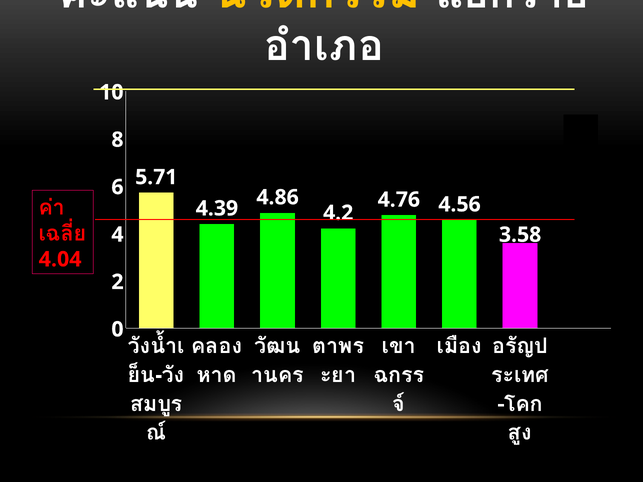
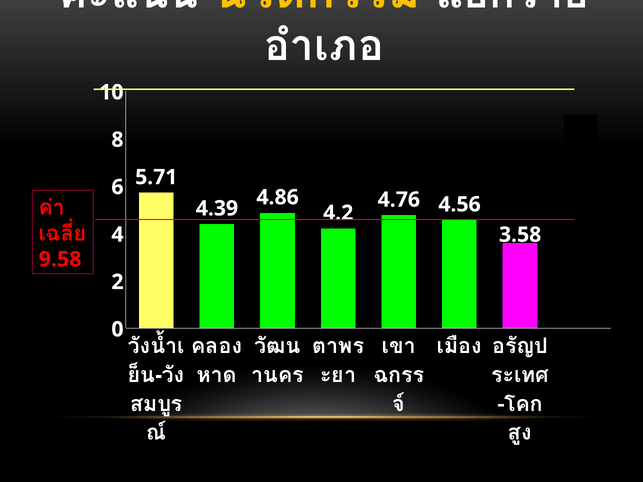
4.04: 4.04 -> 9.58
